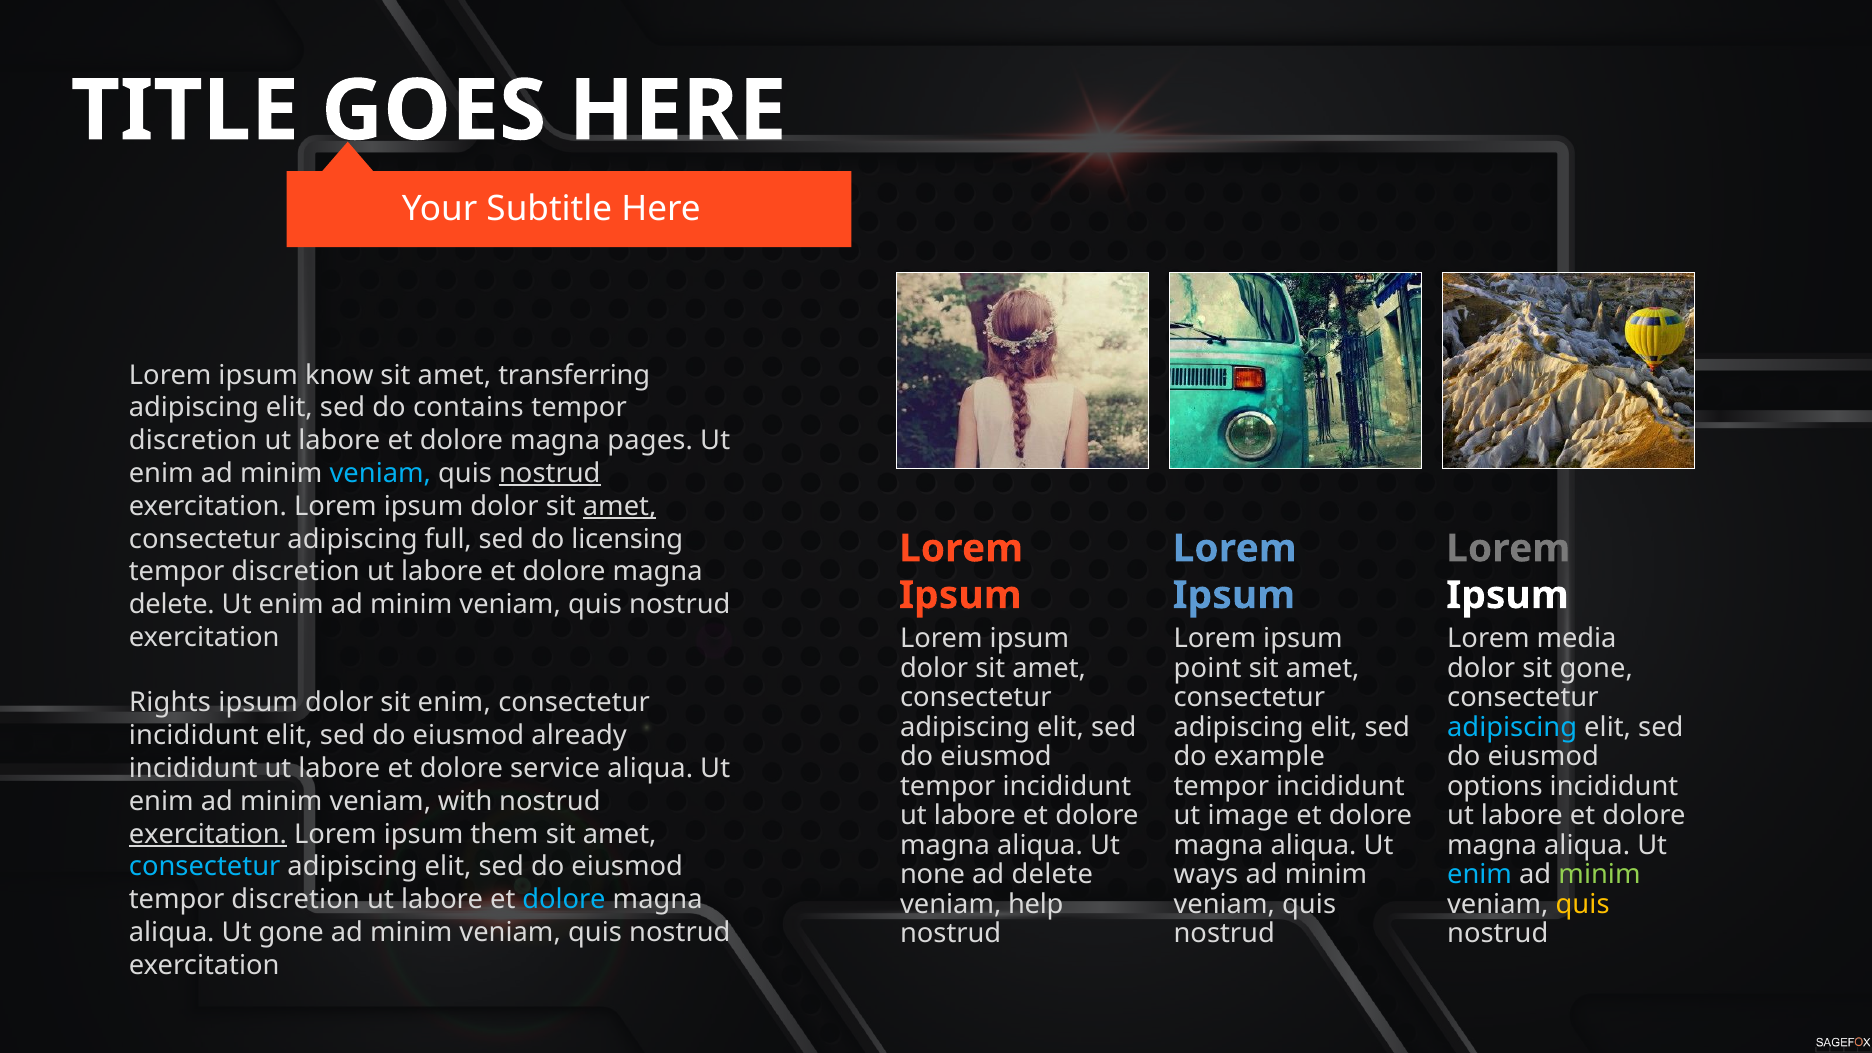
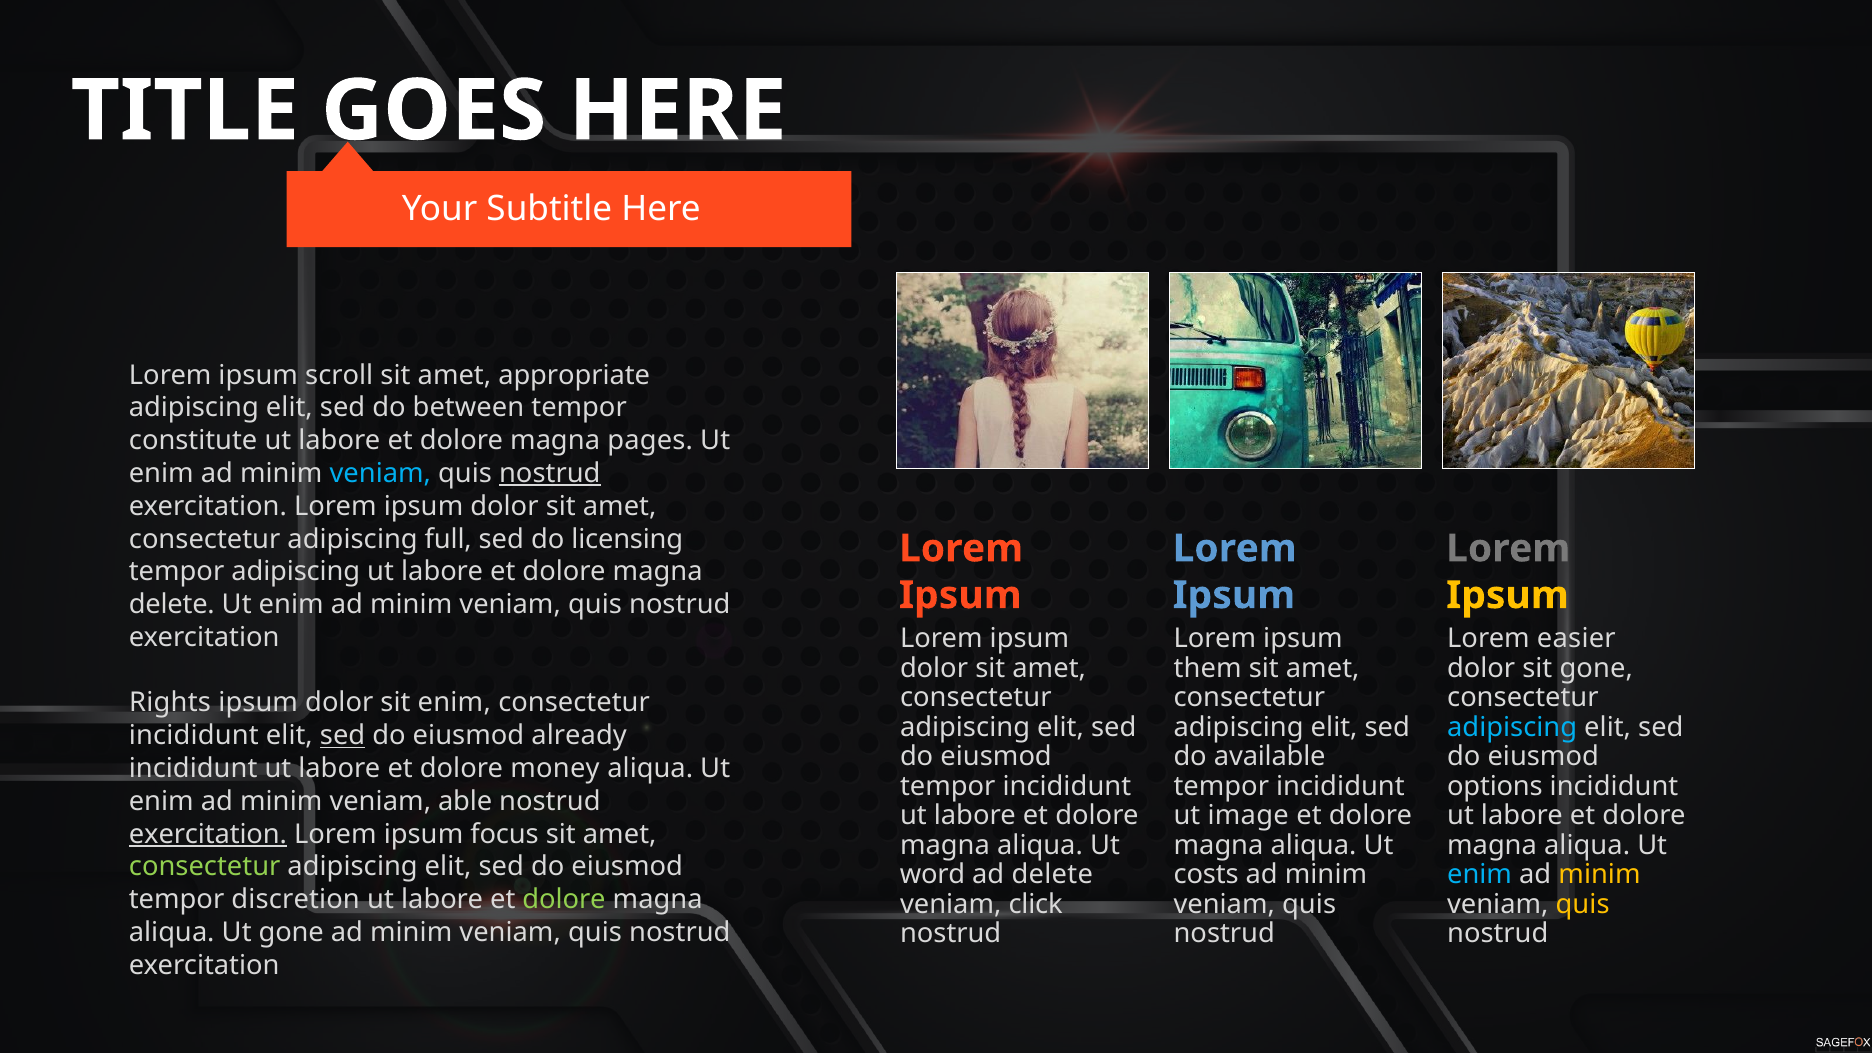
know: know -> scroll
transferring: transferring -> appropriate
contains: contains -> between
discretion at (193, 441): discretion -> constitute
amet at (620, 506) underline: present -> none
discretion at (296, 572): discretion -> adipiscing
Ipsum at (1507, 595) colour: white -> yellow
media: media -> easier
point: point -> them
sed at (343, 736) underline: none -> present
example: example -> available
service: service -> money
with: with -> able
them: them -> focus
consectetur at (205, 867) colour: light blue -> light green
none: none -> word
ways: ways -> costs
minim at (1600, 875) colour: light green -> yellow
dolore at (564, 900) colour: light blue -> light green
help: help -> click
